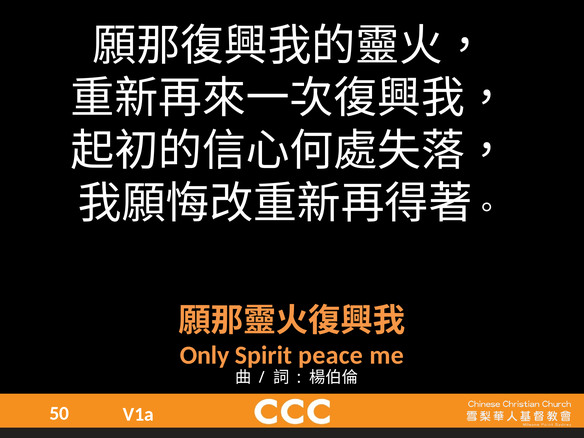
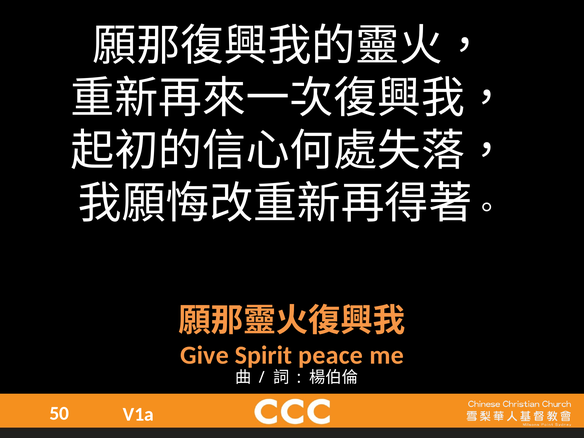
Only: Only -> Give
